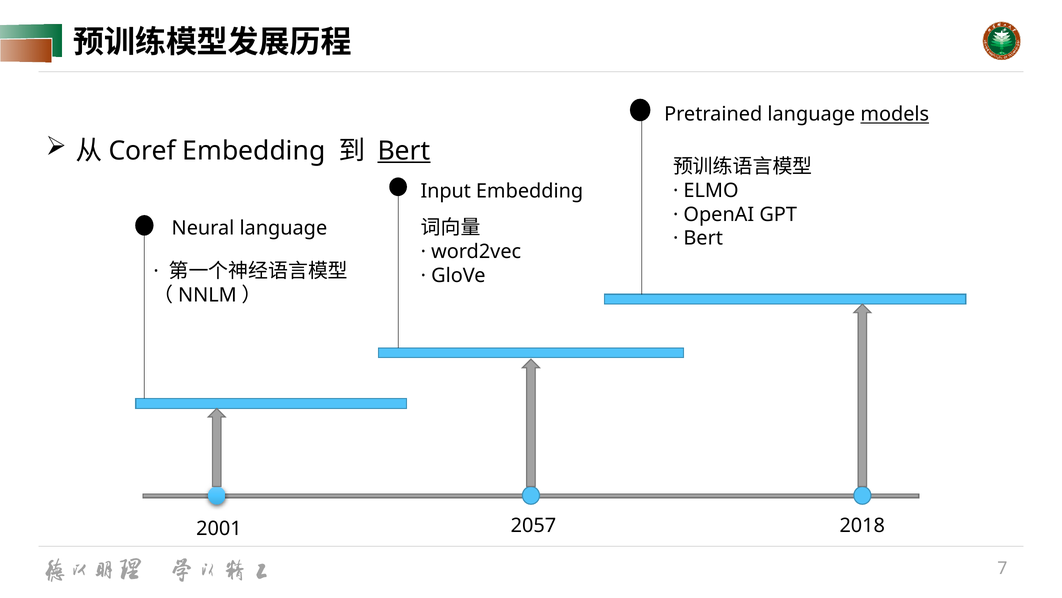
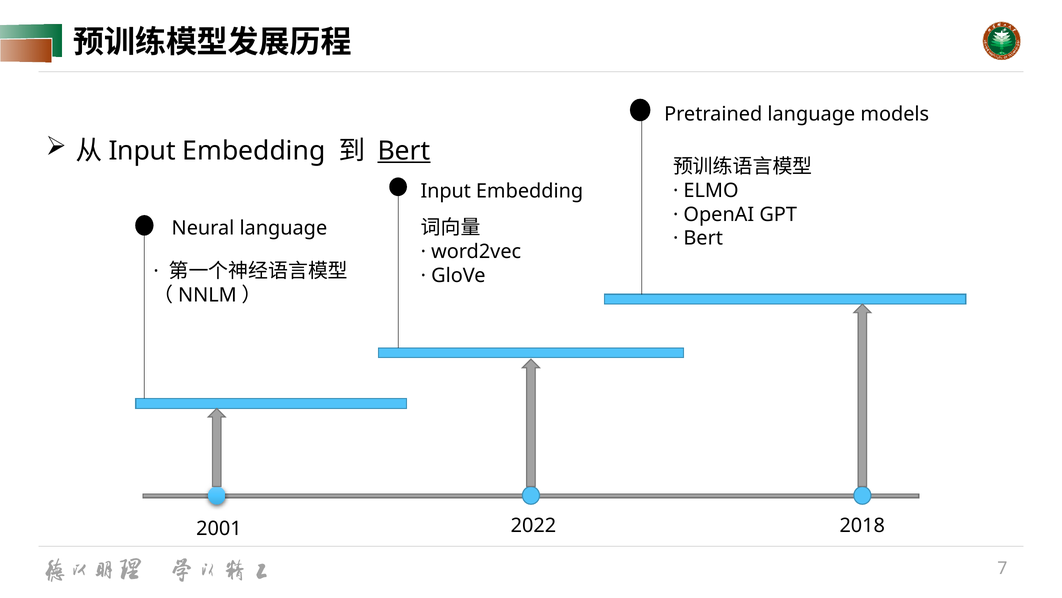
models underline: present -> none
Coref at (142, 151): Coref -> Input
2057: 2057 -> 2022
